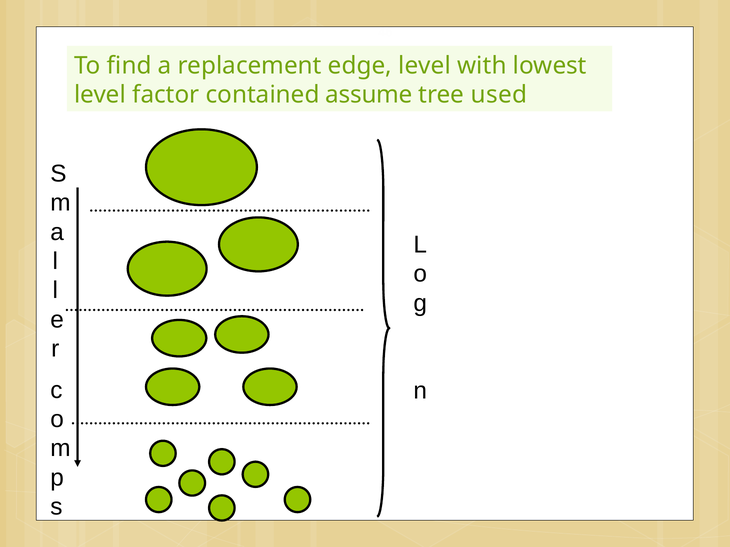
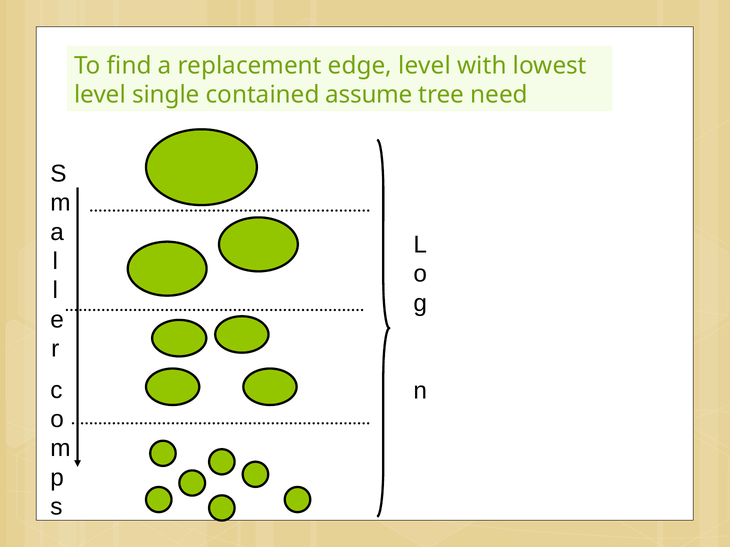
factor: factor -> single
used: used -> need
